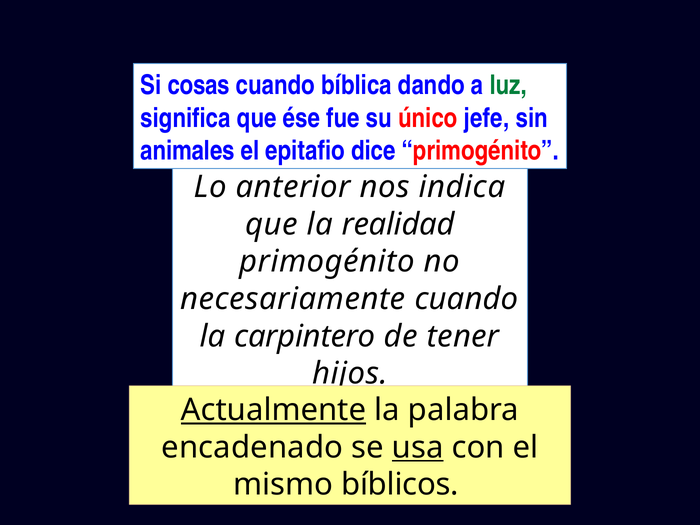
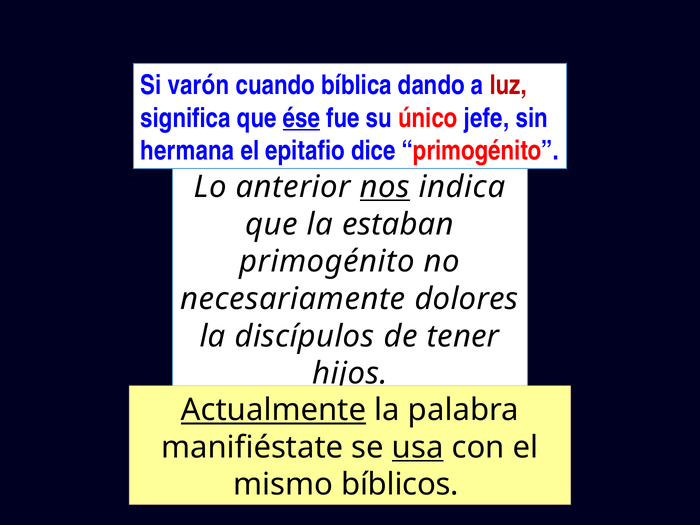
cosas: cosas -> varón
luz colour: green -> red
ése underline: none -> present
animales: animales -> hermana
nos underline: none -> present
realidad: realidad -> estaban
necesariamente cuando: cuando -> dolores
carpintero: carpintero -> discípulos
encadenado: encadenado -> manifiéstate
